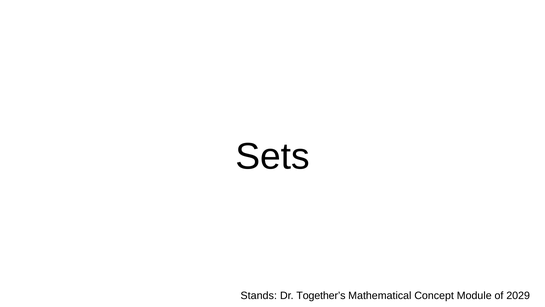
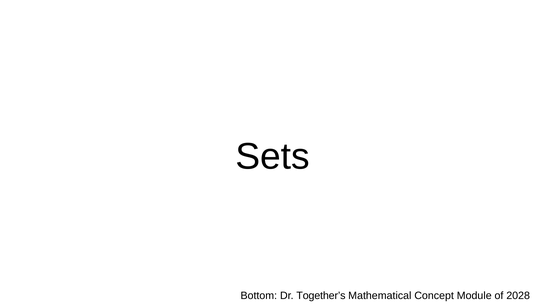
Stands: Stands -> Bottom
2029: 2029 -> 2028
